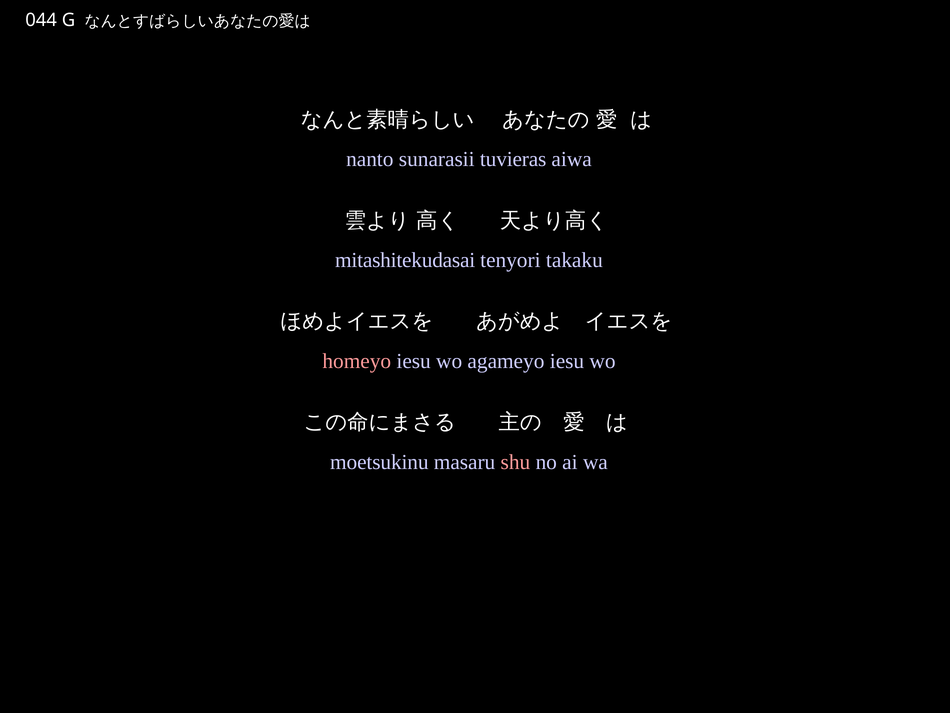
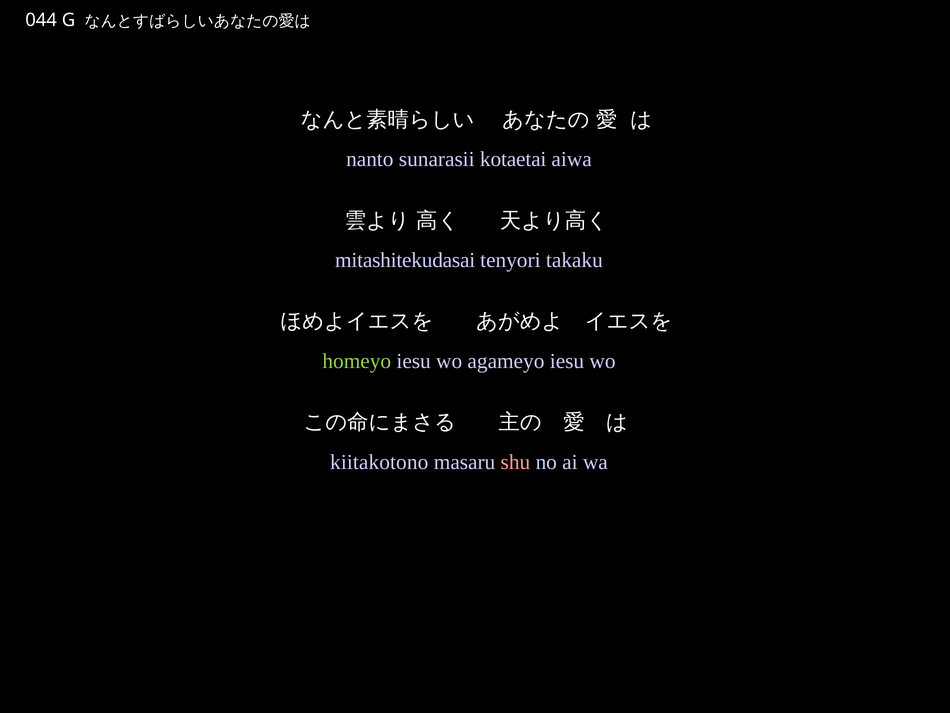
tuvieras: tuvieras -> kotaetai
homeyo colour: pink -> light green
moetsukinu: moetsukinu -> kiitakotono
